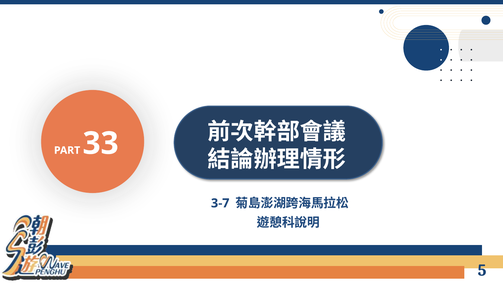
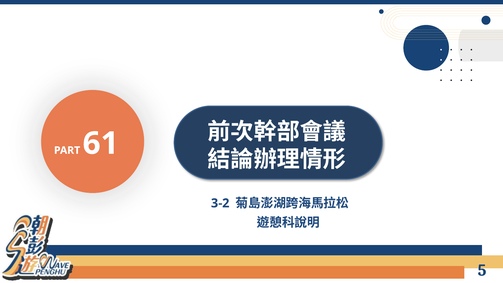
33: 33 -> 61
3-7: 3-7 -> 3-2
